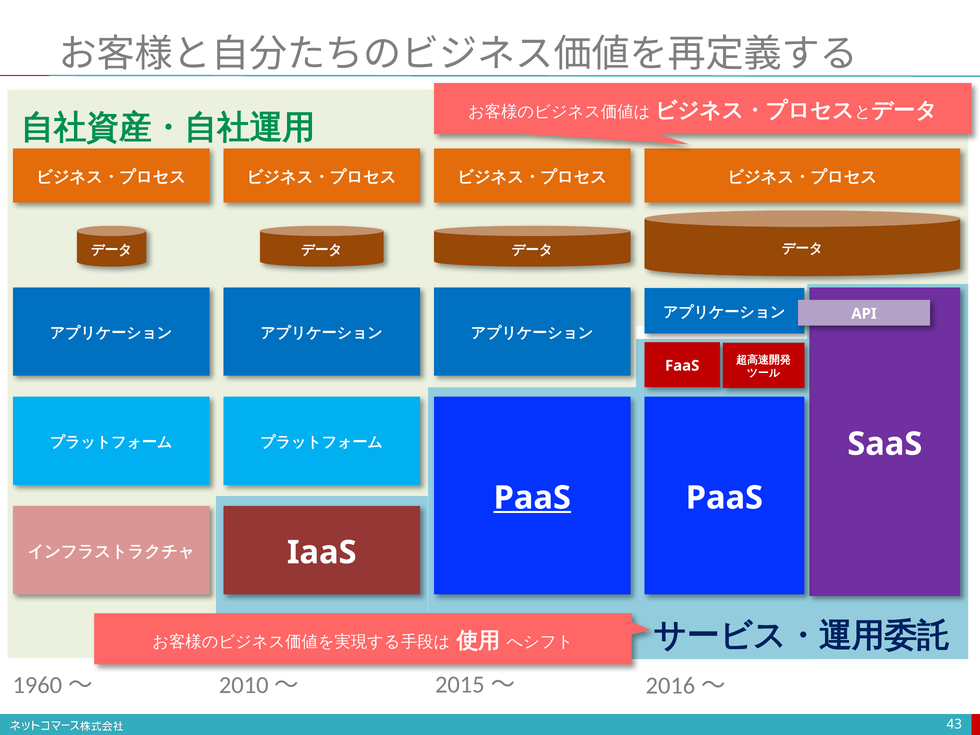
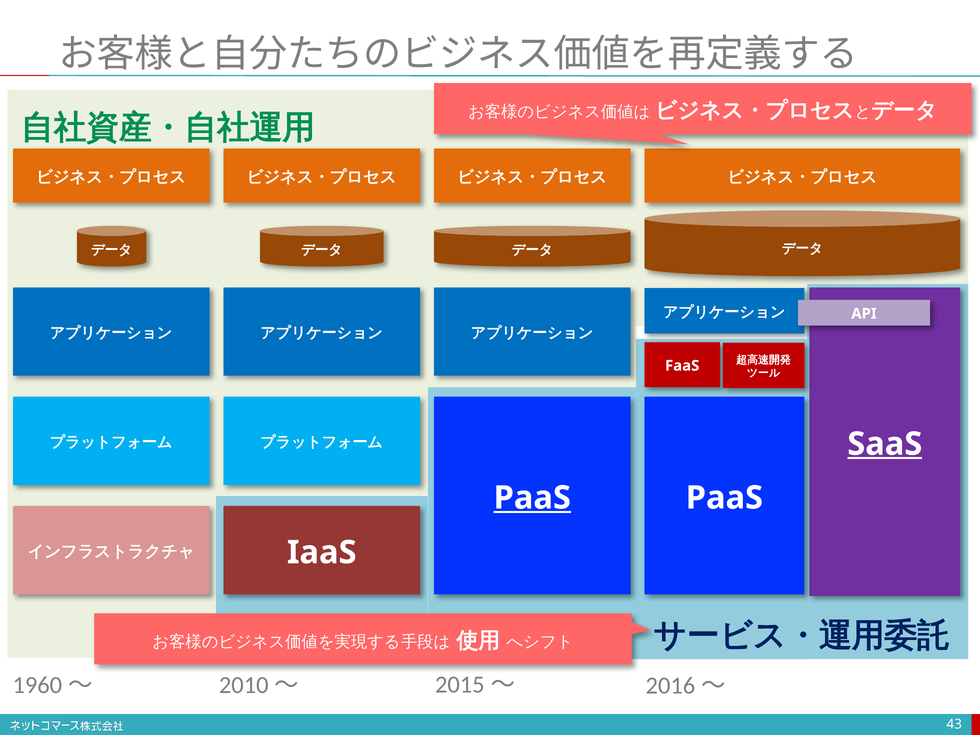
SaaS underline: none -> present
